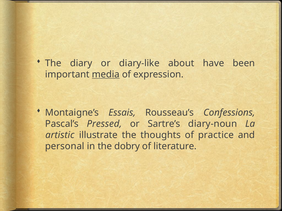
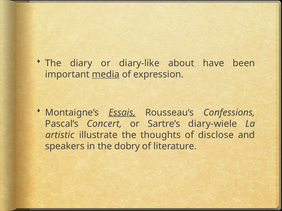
Essais underline: none -> present
Pressed: Pressed -> Concert
diary-noun: diary-noun -> diary-wiele
practice: practice -> disclose
personal: personal -> speakers
